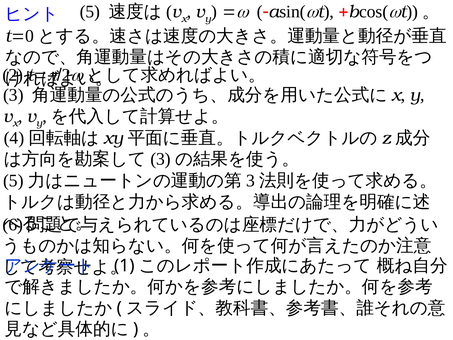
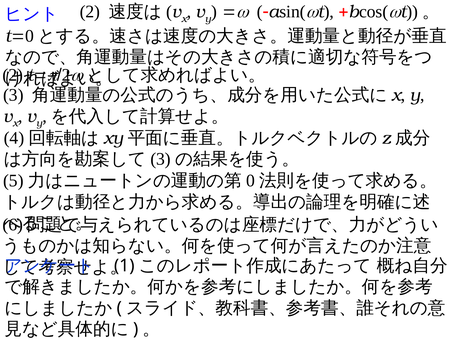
5 at (90, 12): 5 -> 2
3 at (250, 181): 3 -> 0
